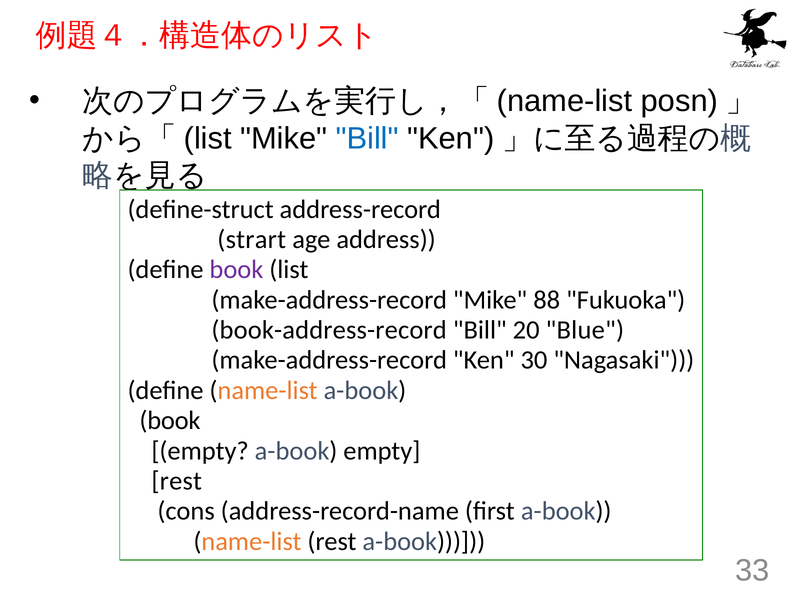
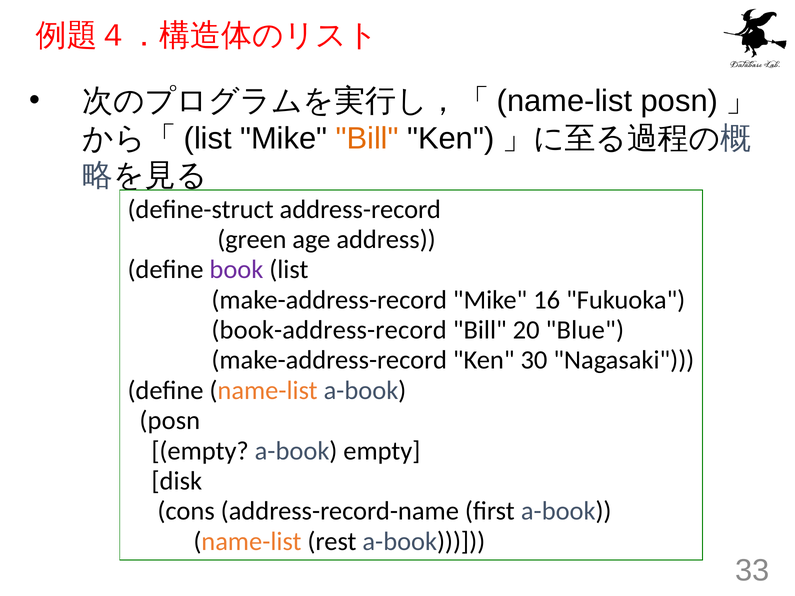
Bill at (367, 138) colour: blue -> orange
strart: strart -> green
88: 88 -> 16
book at (170, 421): book -> posn
rest at (177, 481): rest -> disk
